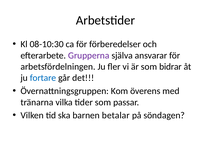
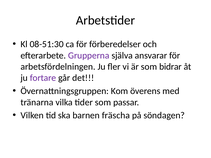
08-10:30: 08-10:30 -> 08-51:30
fortare colour: blue -> purple
betalar: betalar -> fräscha
